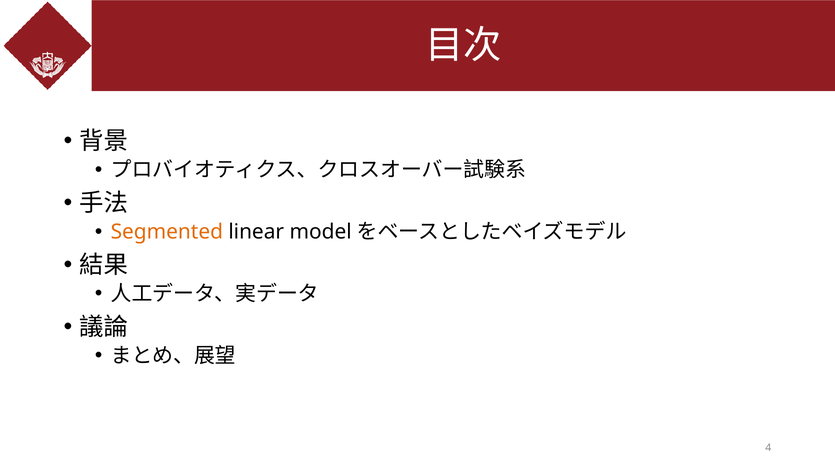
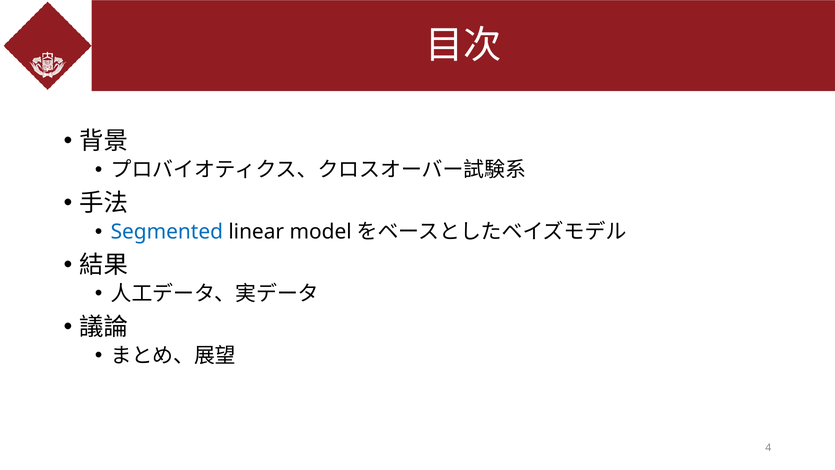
Segmented colour: orange -> blue
